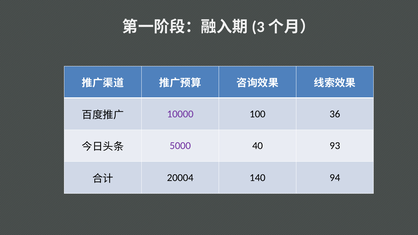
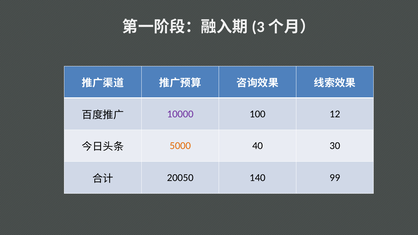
36: 36 -> 12
5000 colour: purple -> orange
93: 93 -> 30
20004: 20004 -> 20050
94: 94 -> 99
